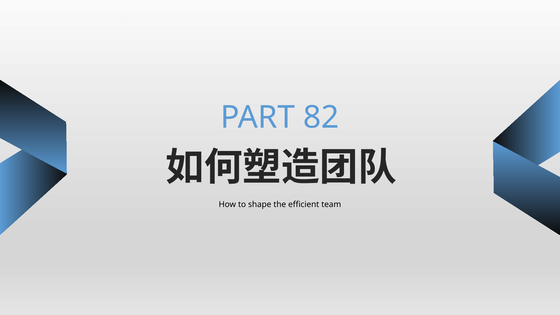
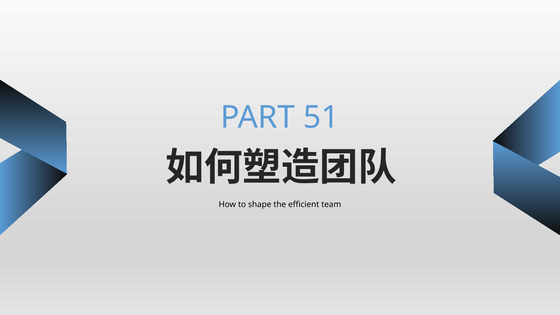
82: 82 -> 51
